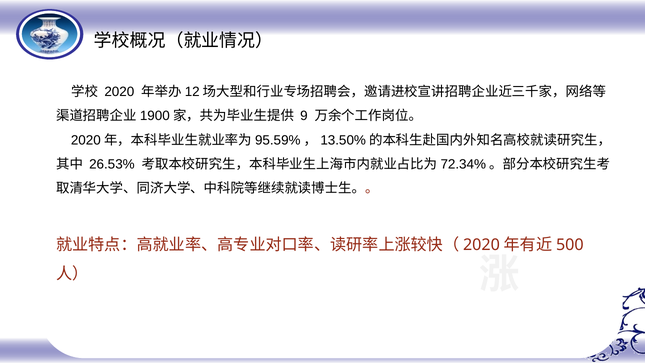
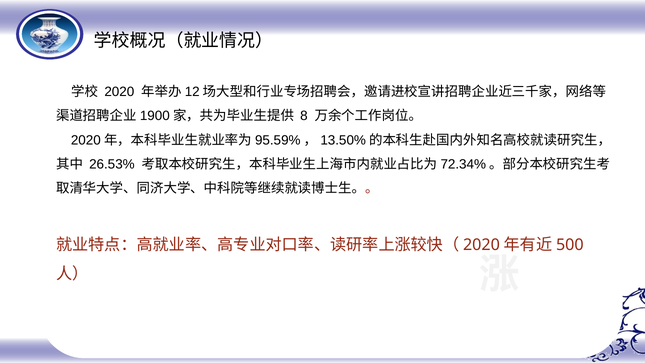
9: 9 -> 8
